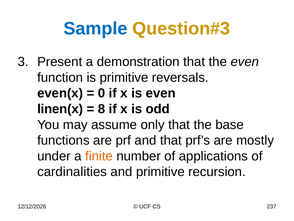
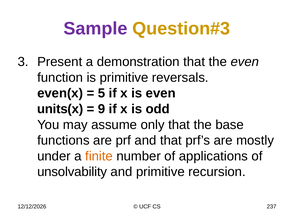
Sample colour: blue -> purple
0: 0 -> 5
linen(x: linen(x -> units(x
8: 8 -> 9
cardinalities: cardinalities -> unsolvability
